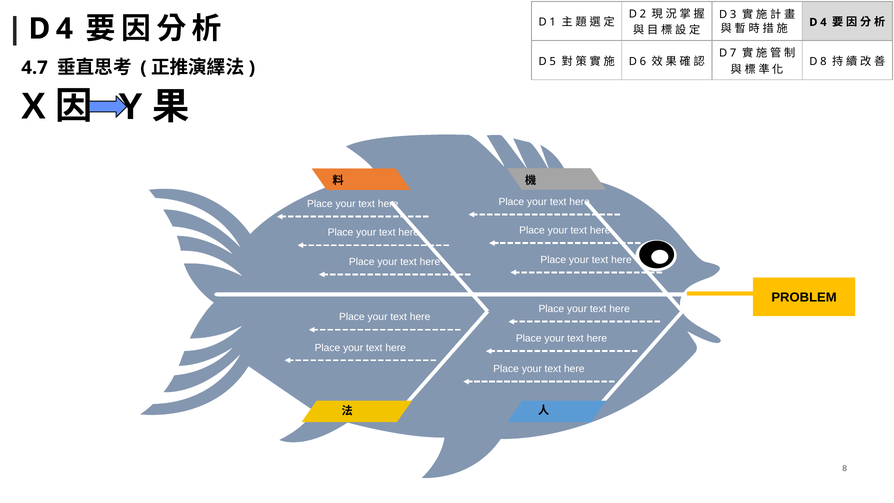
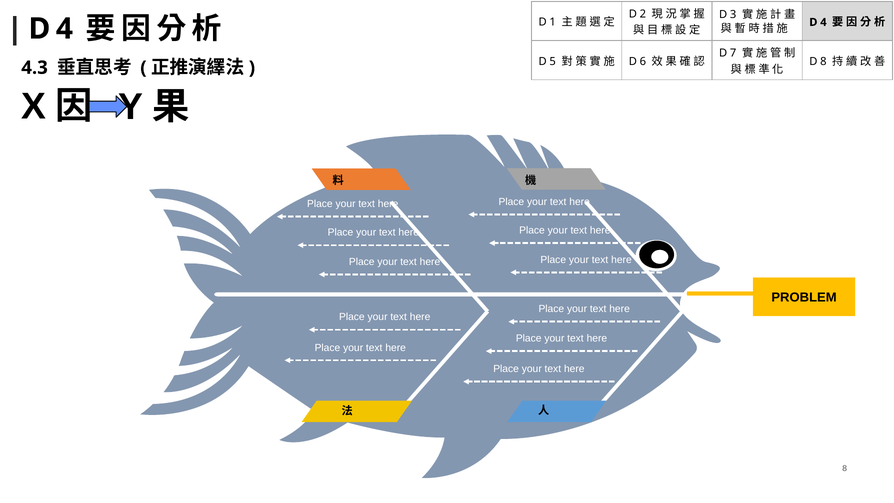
4.7: 4.7 -> 4.3
